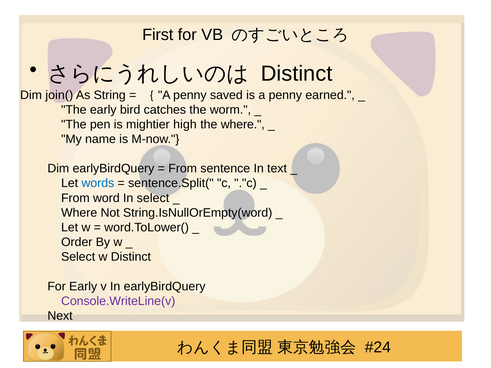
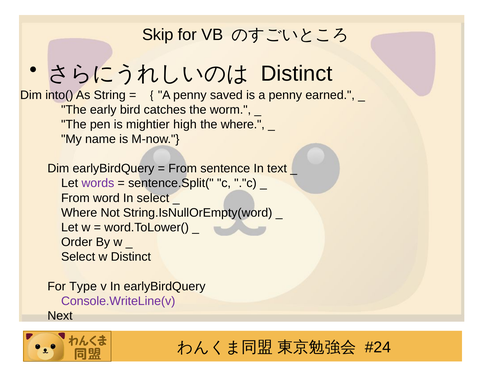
First: First -> Skip
join(: join( -> into(
words colour: blue -> purple
For Early: Early -> Type
